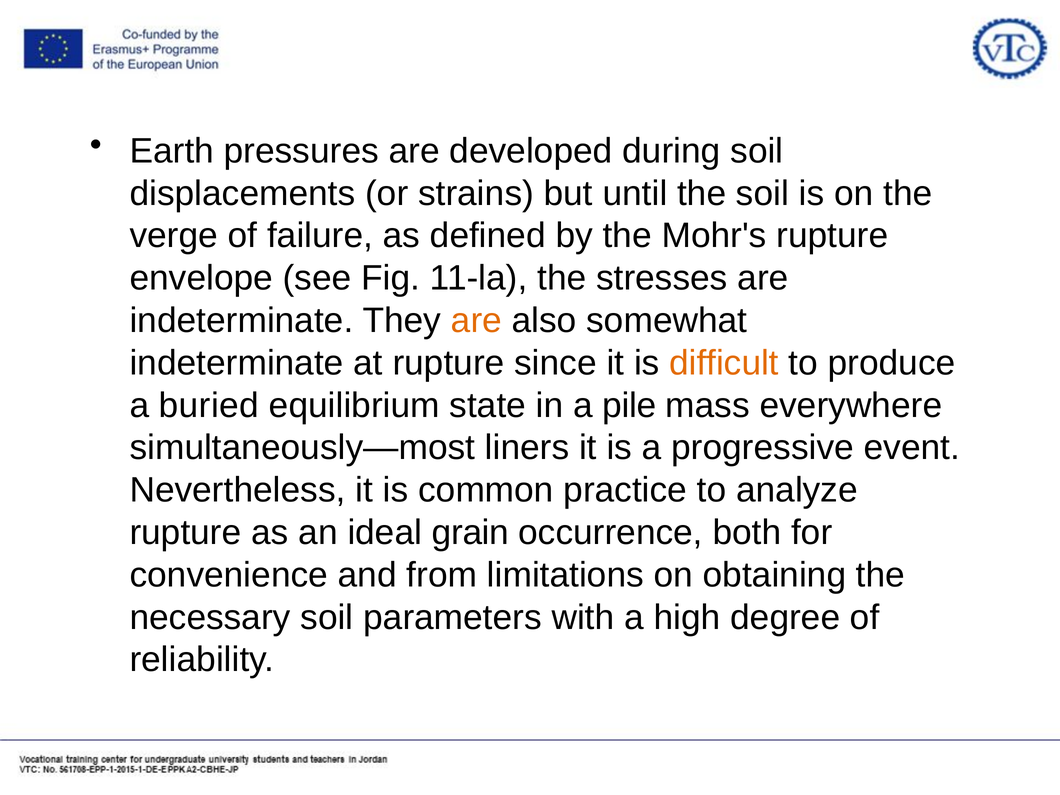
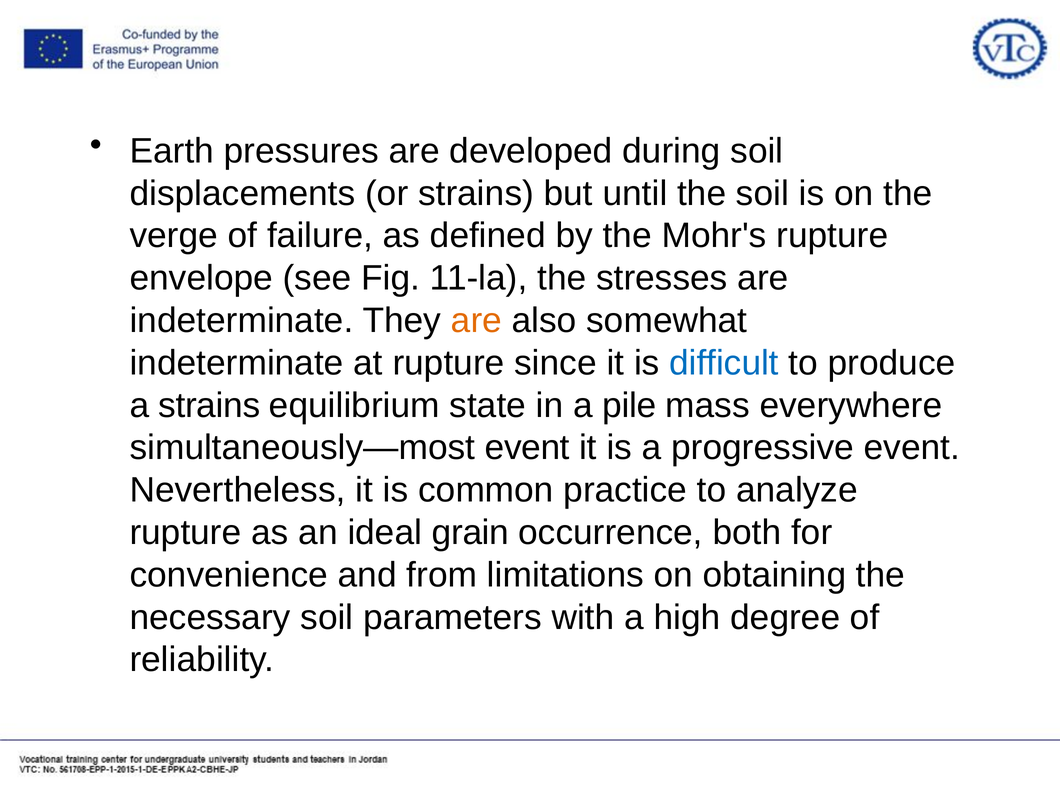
difficult colour: orange -> blue
a buried: buried -> strains
simultaneously—most liners: liners -> event
